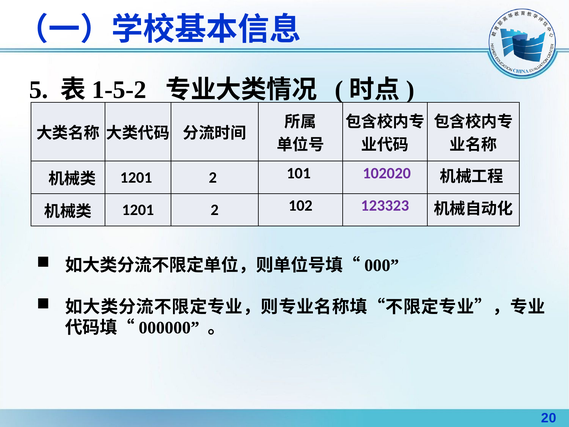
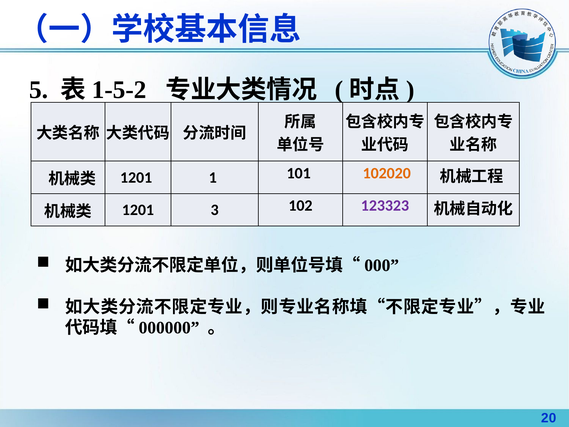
2 at (213, 177): 2 -> 1
102020 colour: purple -> orange
2 at (215, 210): 2 -> 3
